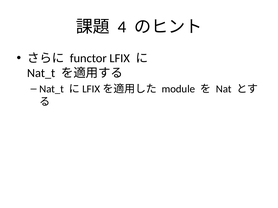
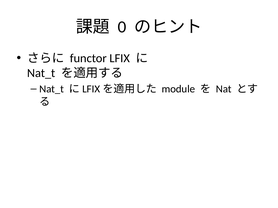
4: 4 -> 0
